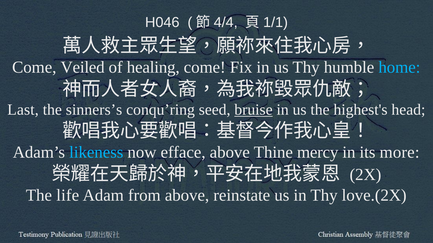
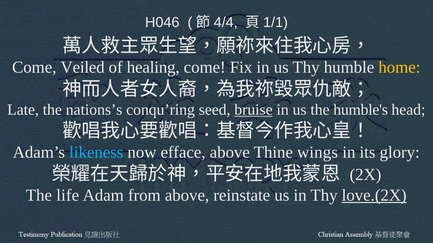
home colour: light blue -> yellow
Last: Last -> Late
sinners’s: sinners’s -> nations’s
highest's: highest's -> humble's
mercy: mercy -> wings
more: more -> glory
love.(2X underline: none -> present
